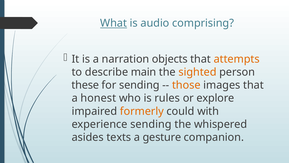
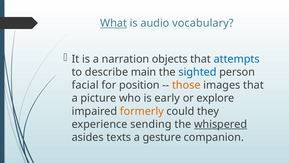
comprising: comprising -> vocabulary
attempts colour: orange -> blue
sighted colour: orange -> blue
these: these -> facial
for sending: sending -> position
honest: honest -> picture
rules: rules -> early
with: with -> they
whispered underline: none -> present
